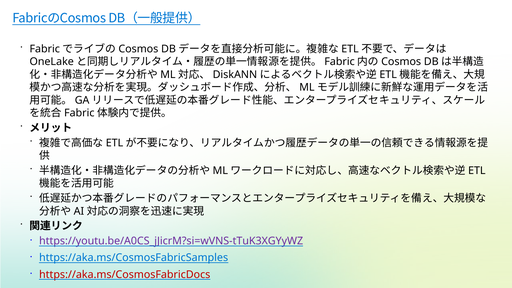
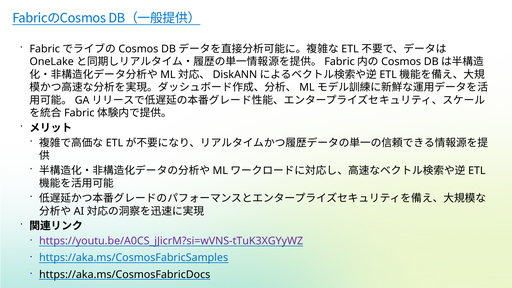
https://aka.ms/CosmosFabricDocs colour: red -> black
